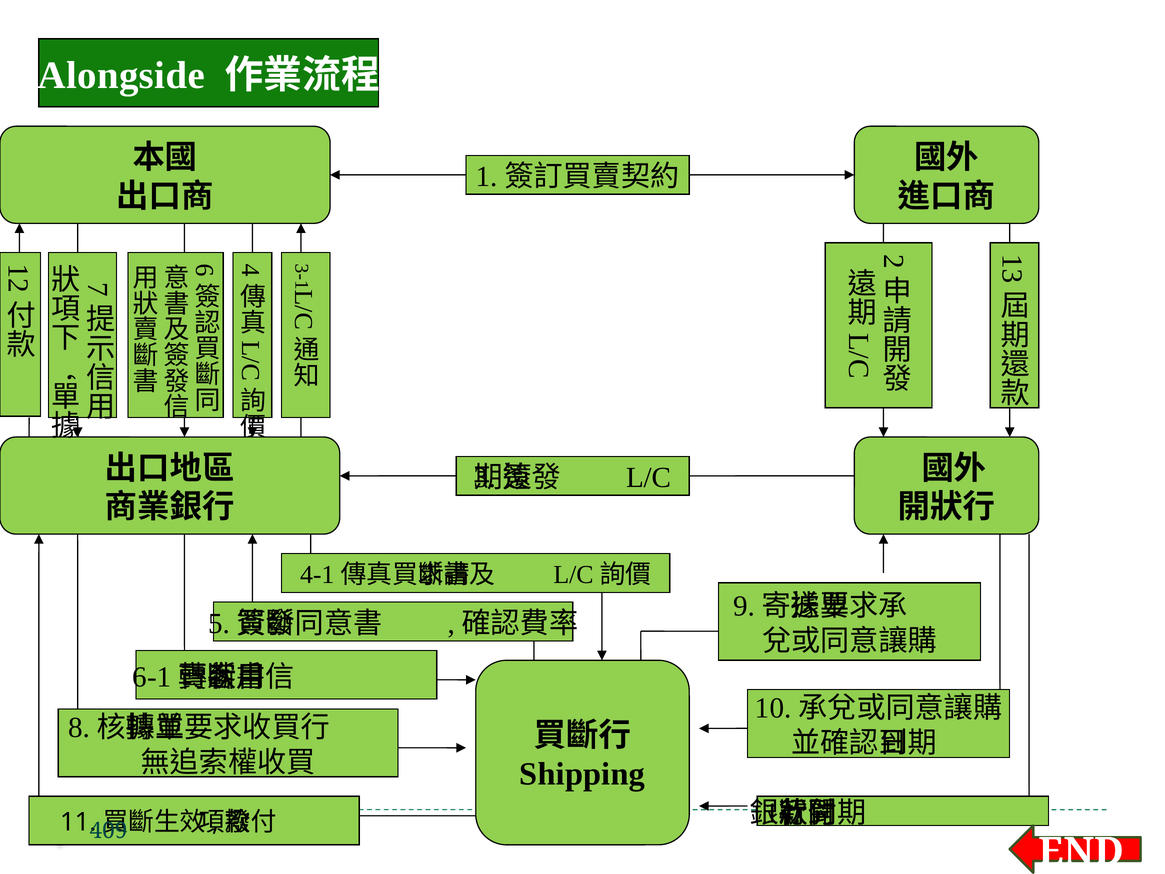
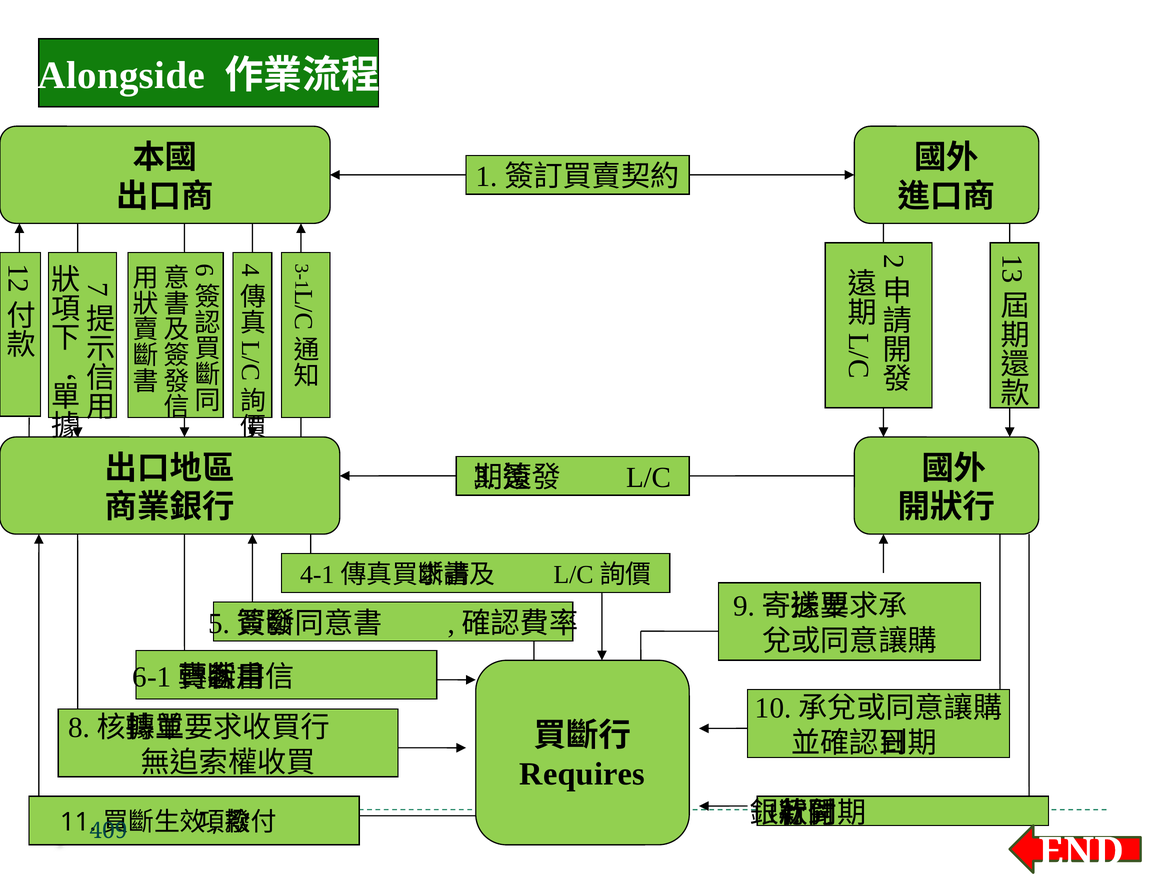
Shipping: Shipping -> Requires
